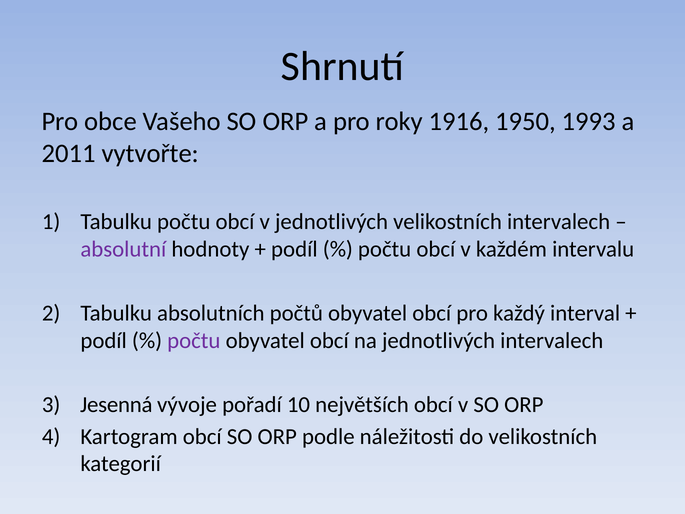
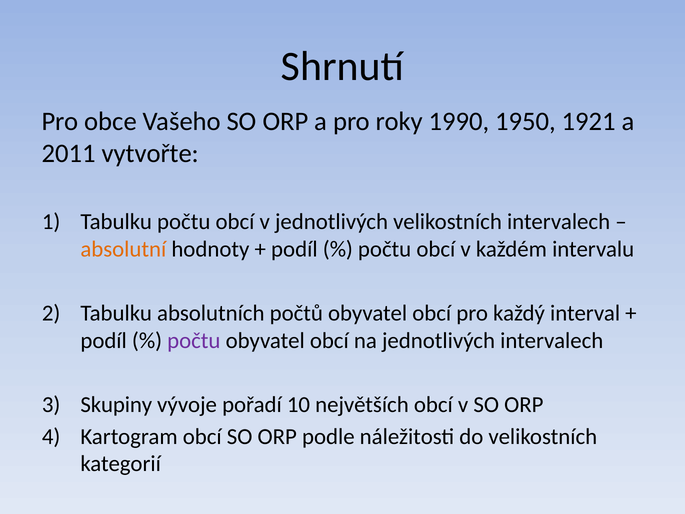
1916: 1916 -> 1990
1993: 1993 -> 1921
absolutní colour: purple -> orange
Jesenná: Jesenná -> Skupiny
